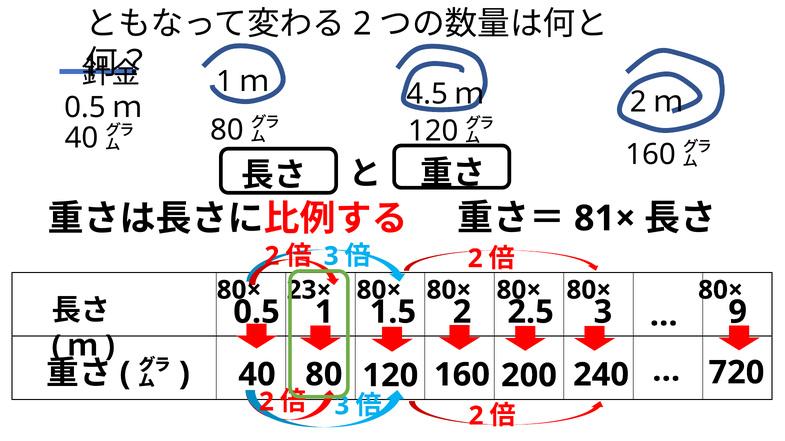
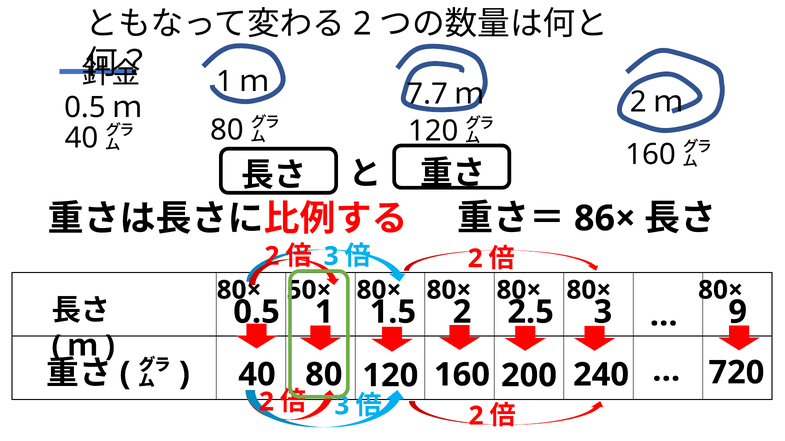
4.5: 4.5 -> 7.7
81×: 81× -> 86×
23×: 23× -> 50×
